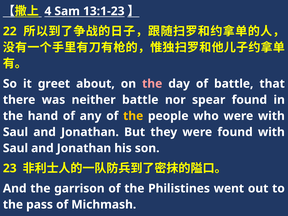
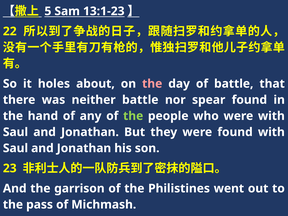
4: 4 -> 5
greet: greet -> holes
the at (133, 116) colour: yellow -> light green
